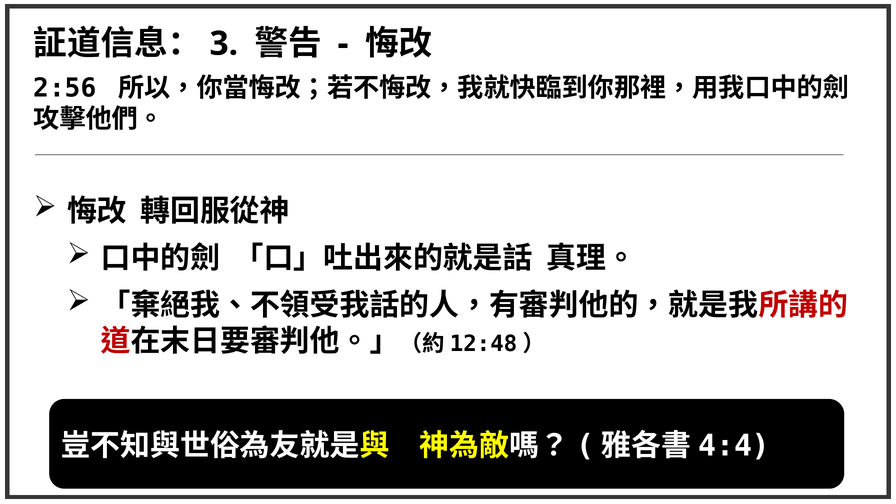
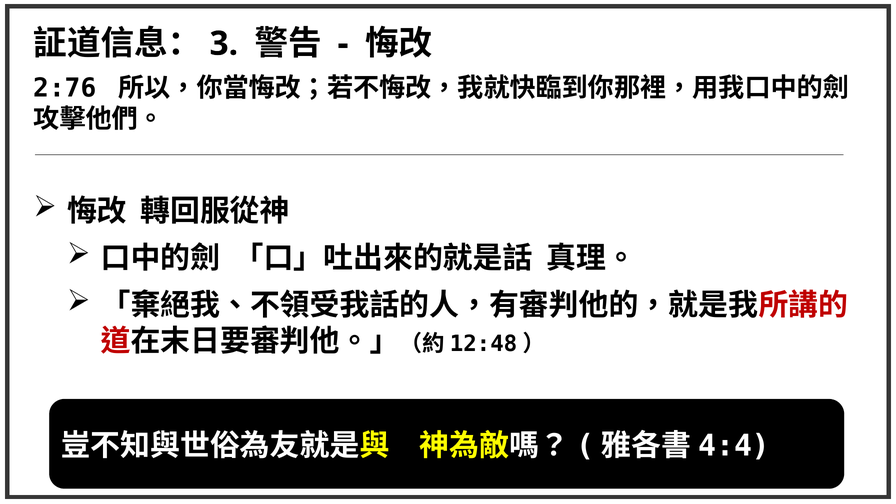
2:56: 2:56 -> 2:76
